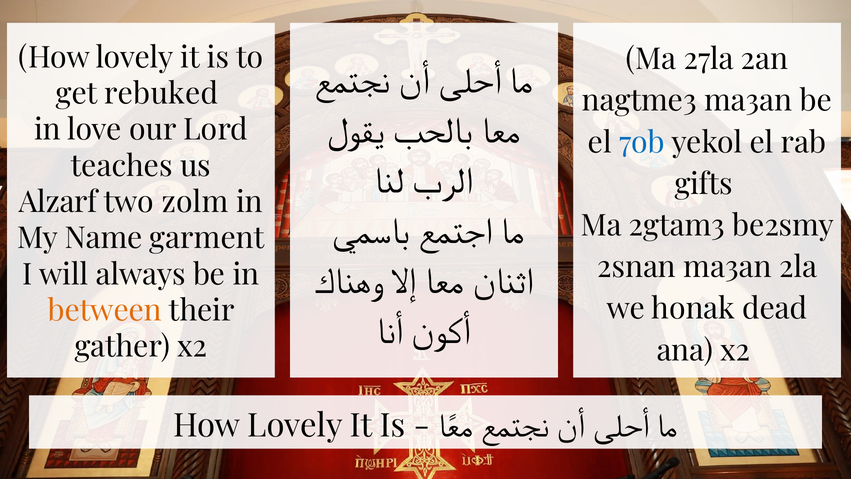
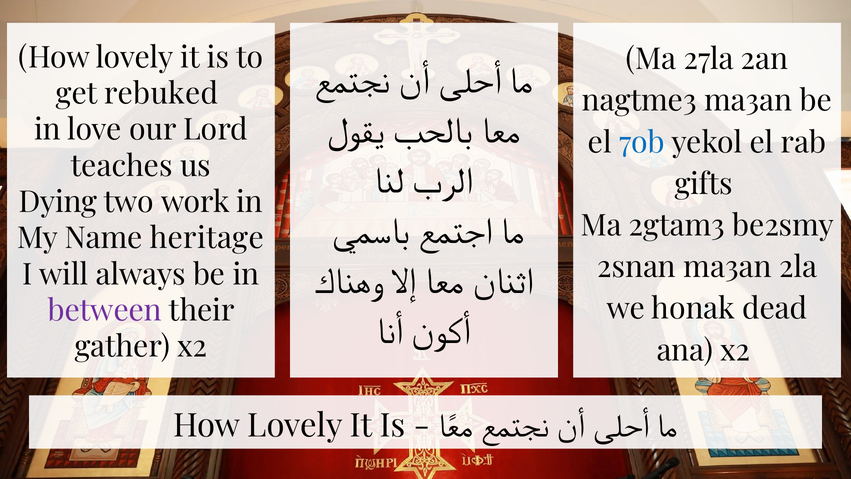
Alzarf: Alzarf -> Dying
zolm: zolm -> work
garment: garment -> heritage
between colour: orange -> purple
